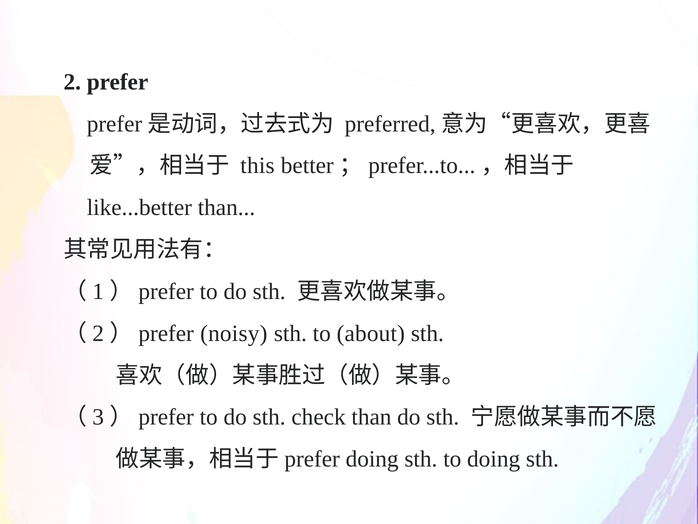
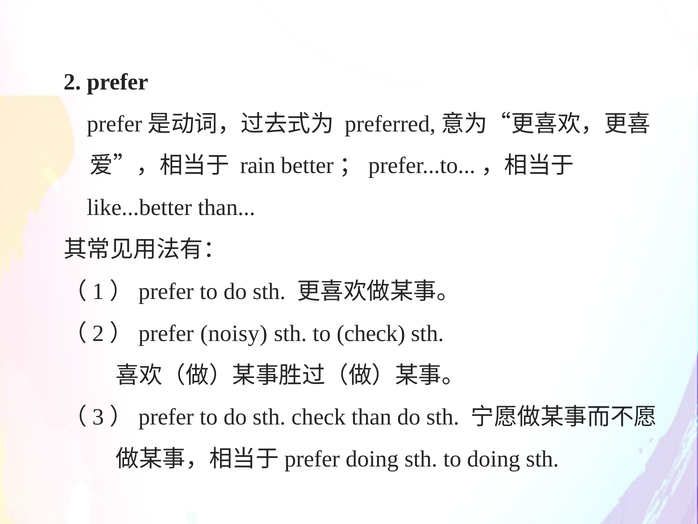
this: this -> rain
to about: about -> check
